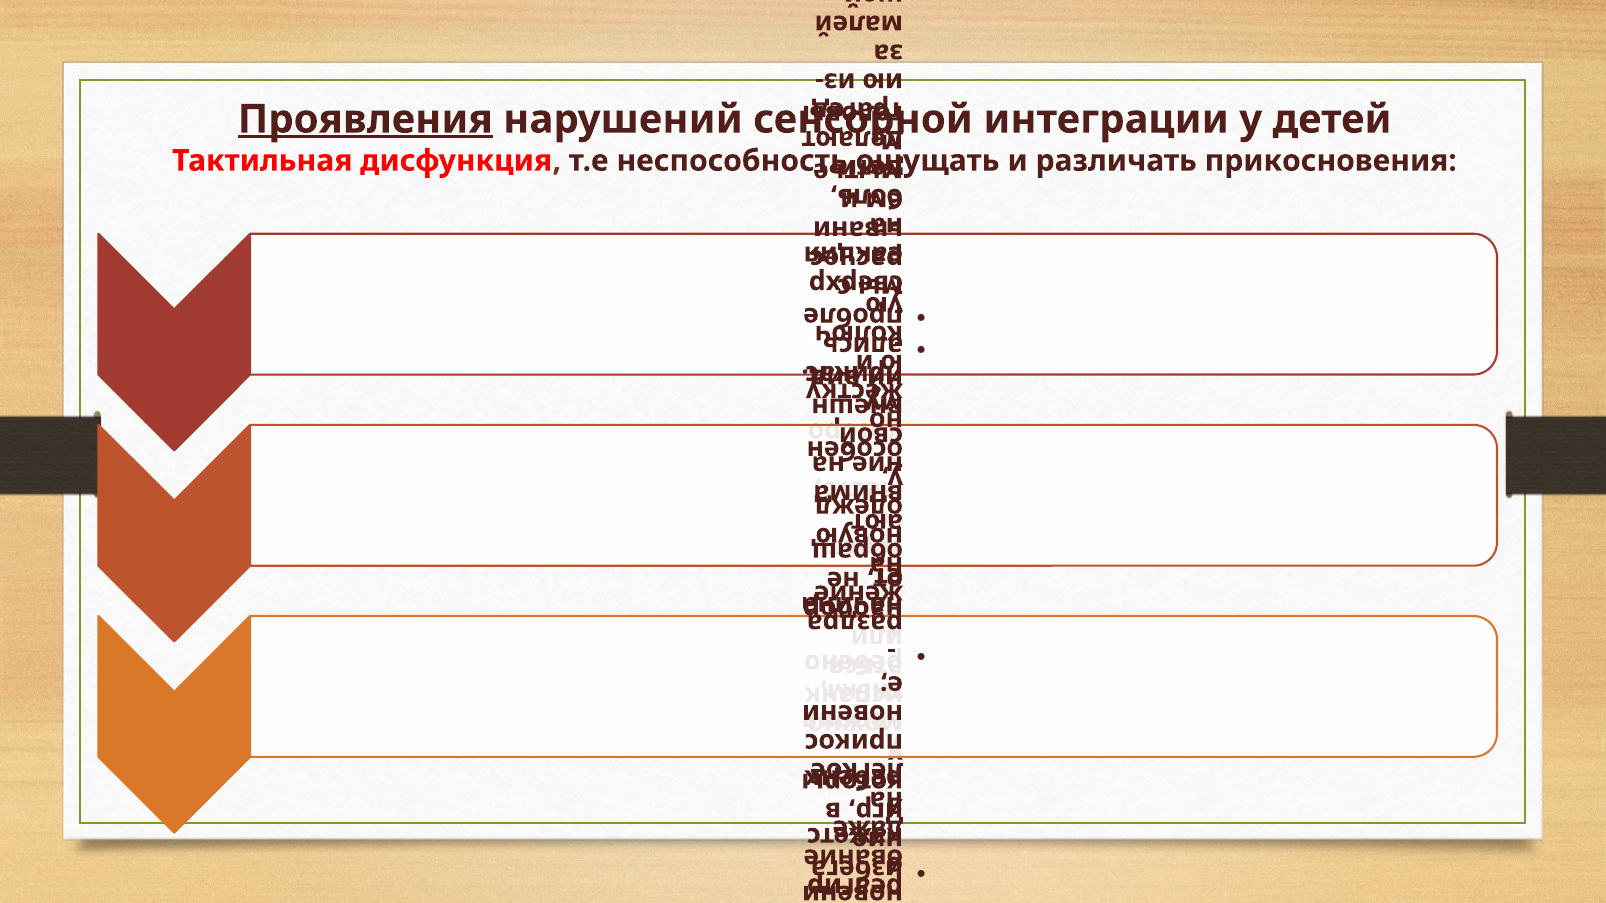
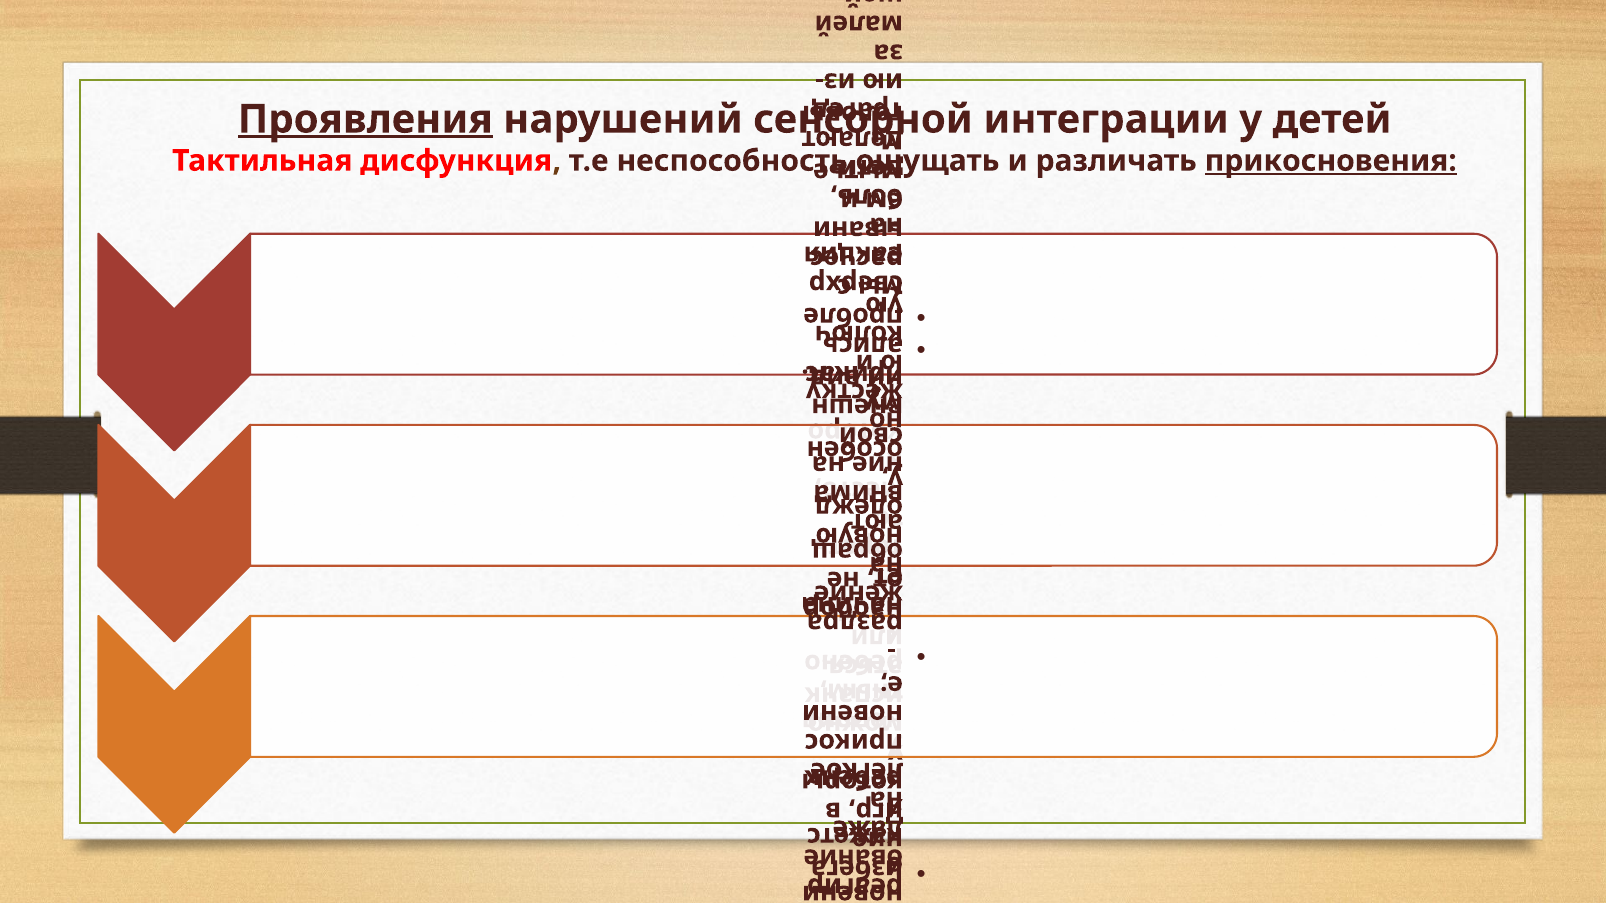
прикосновения underline: none -> present
